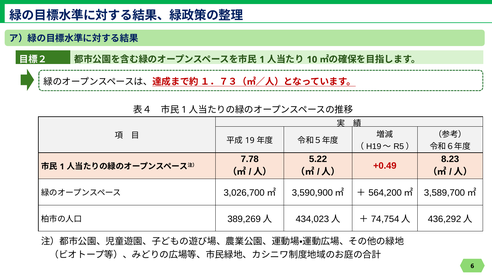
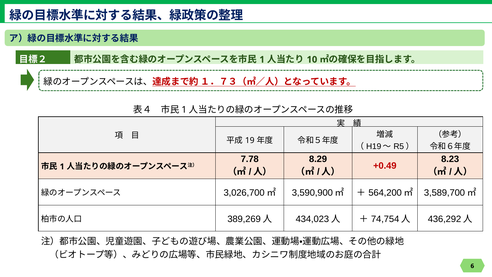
5.22: 5.22 -> 8.29
